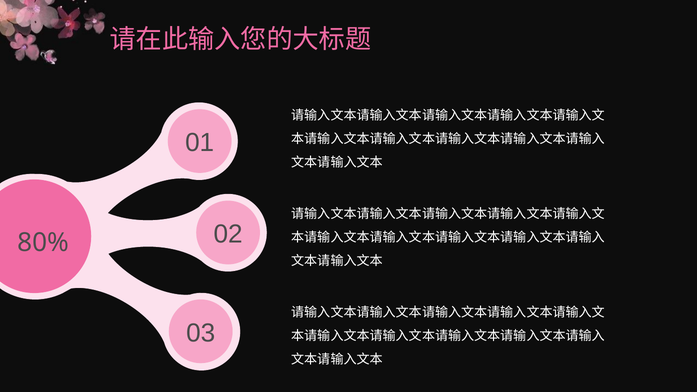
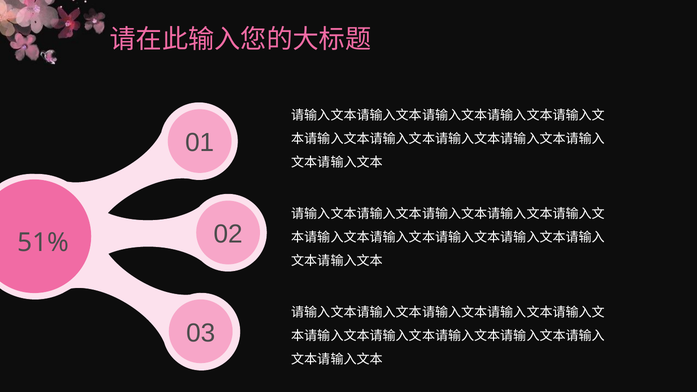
80%: 80% -> 51%
